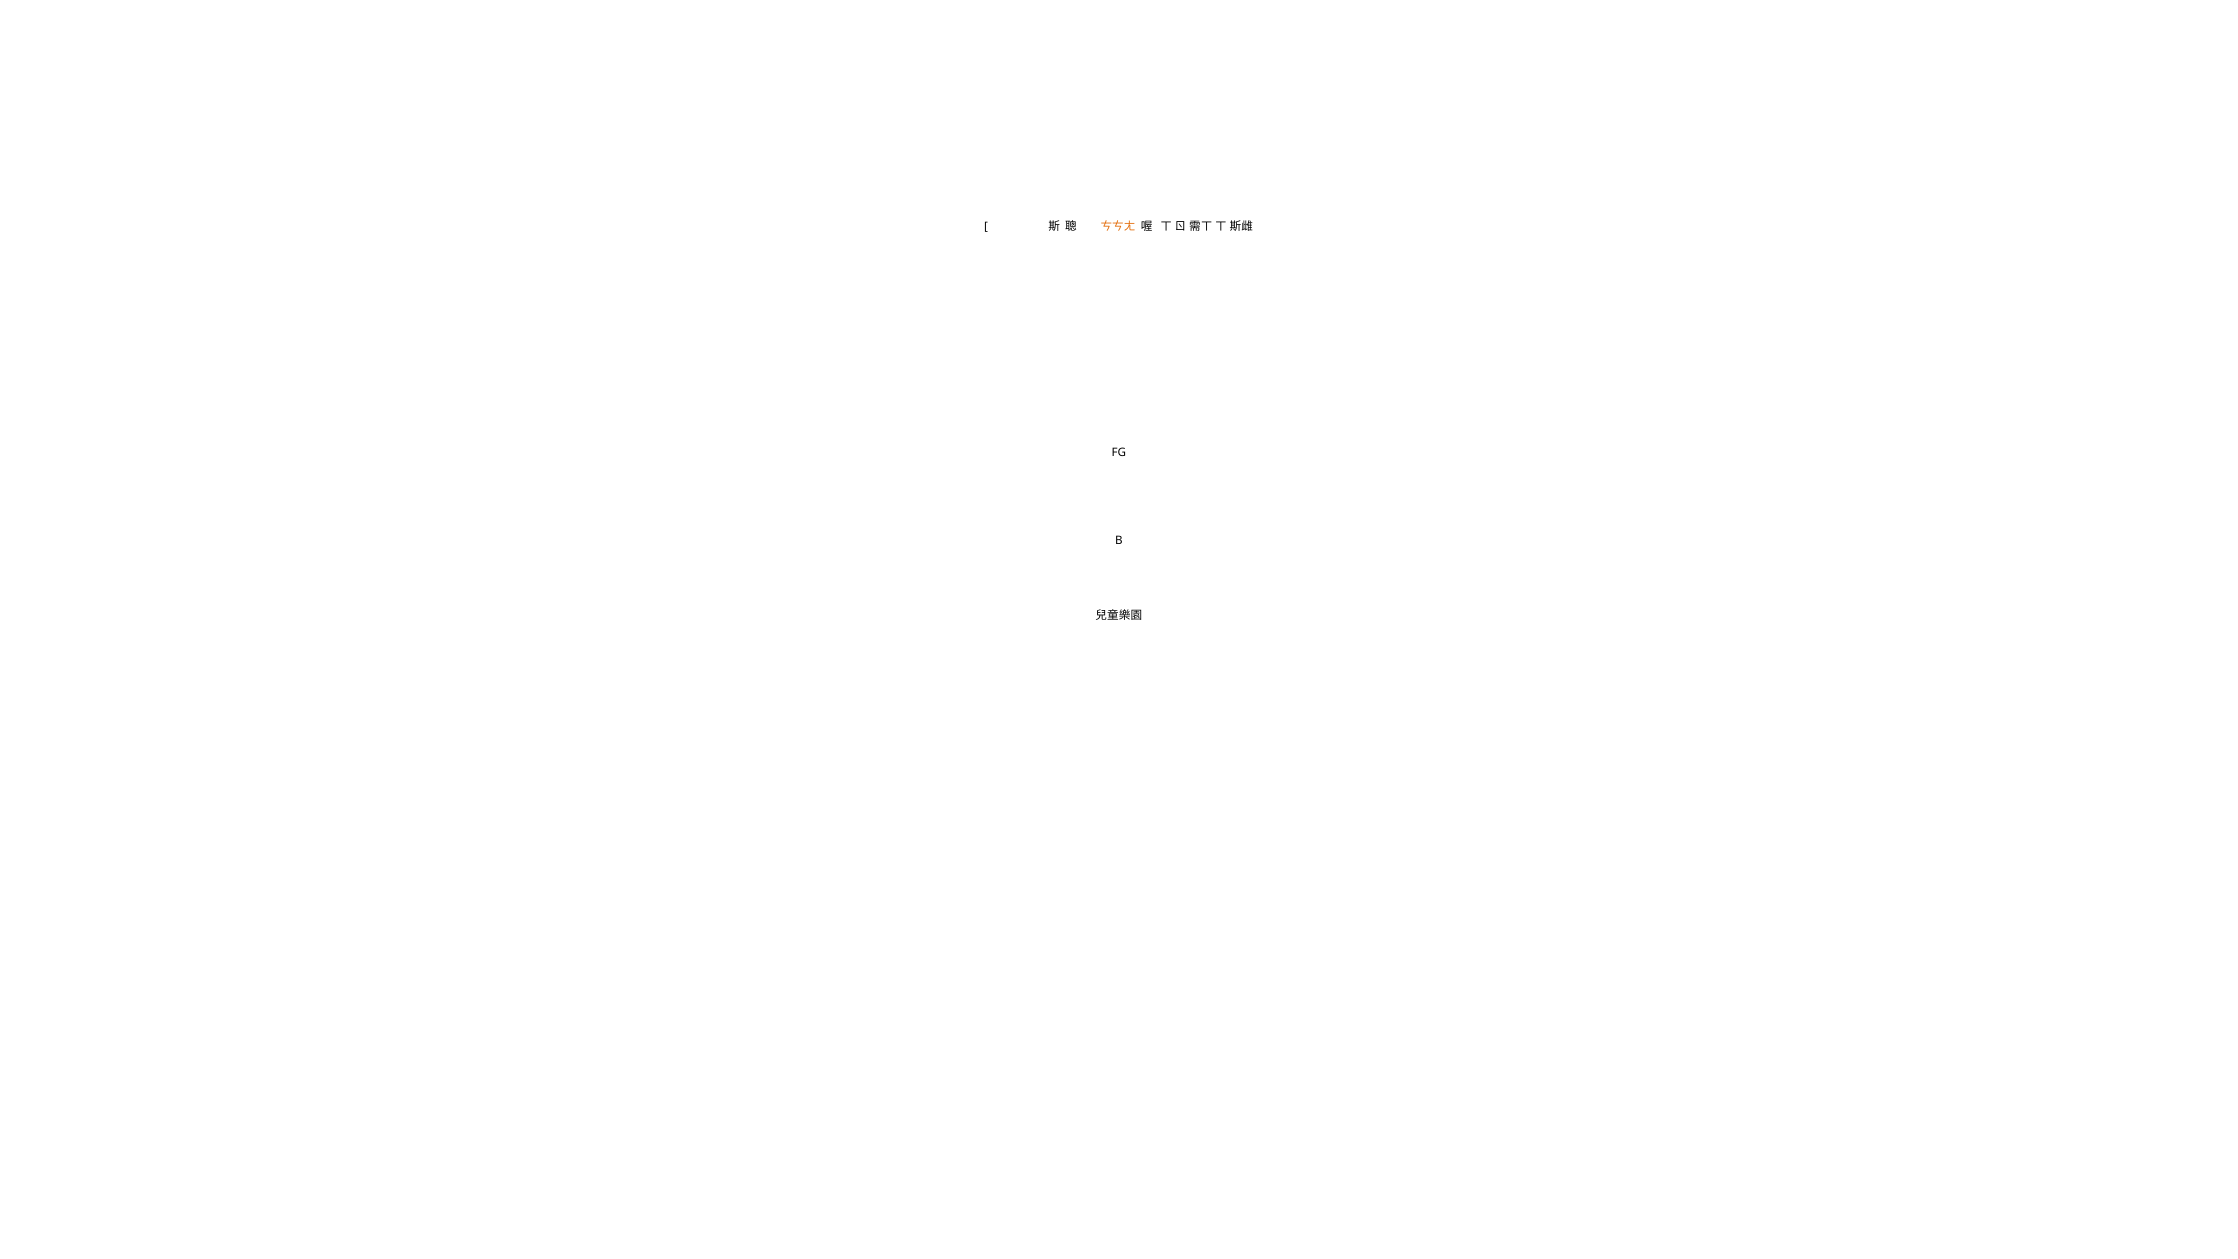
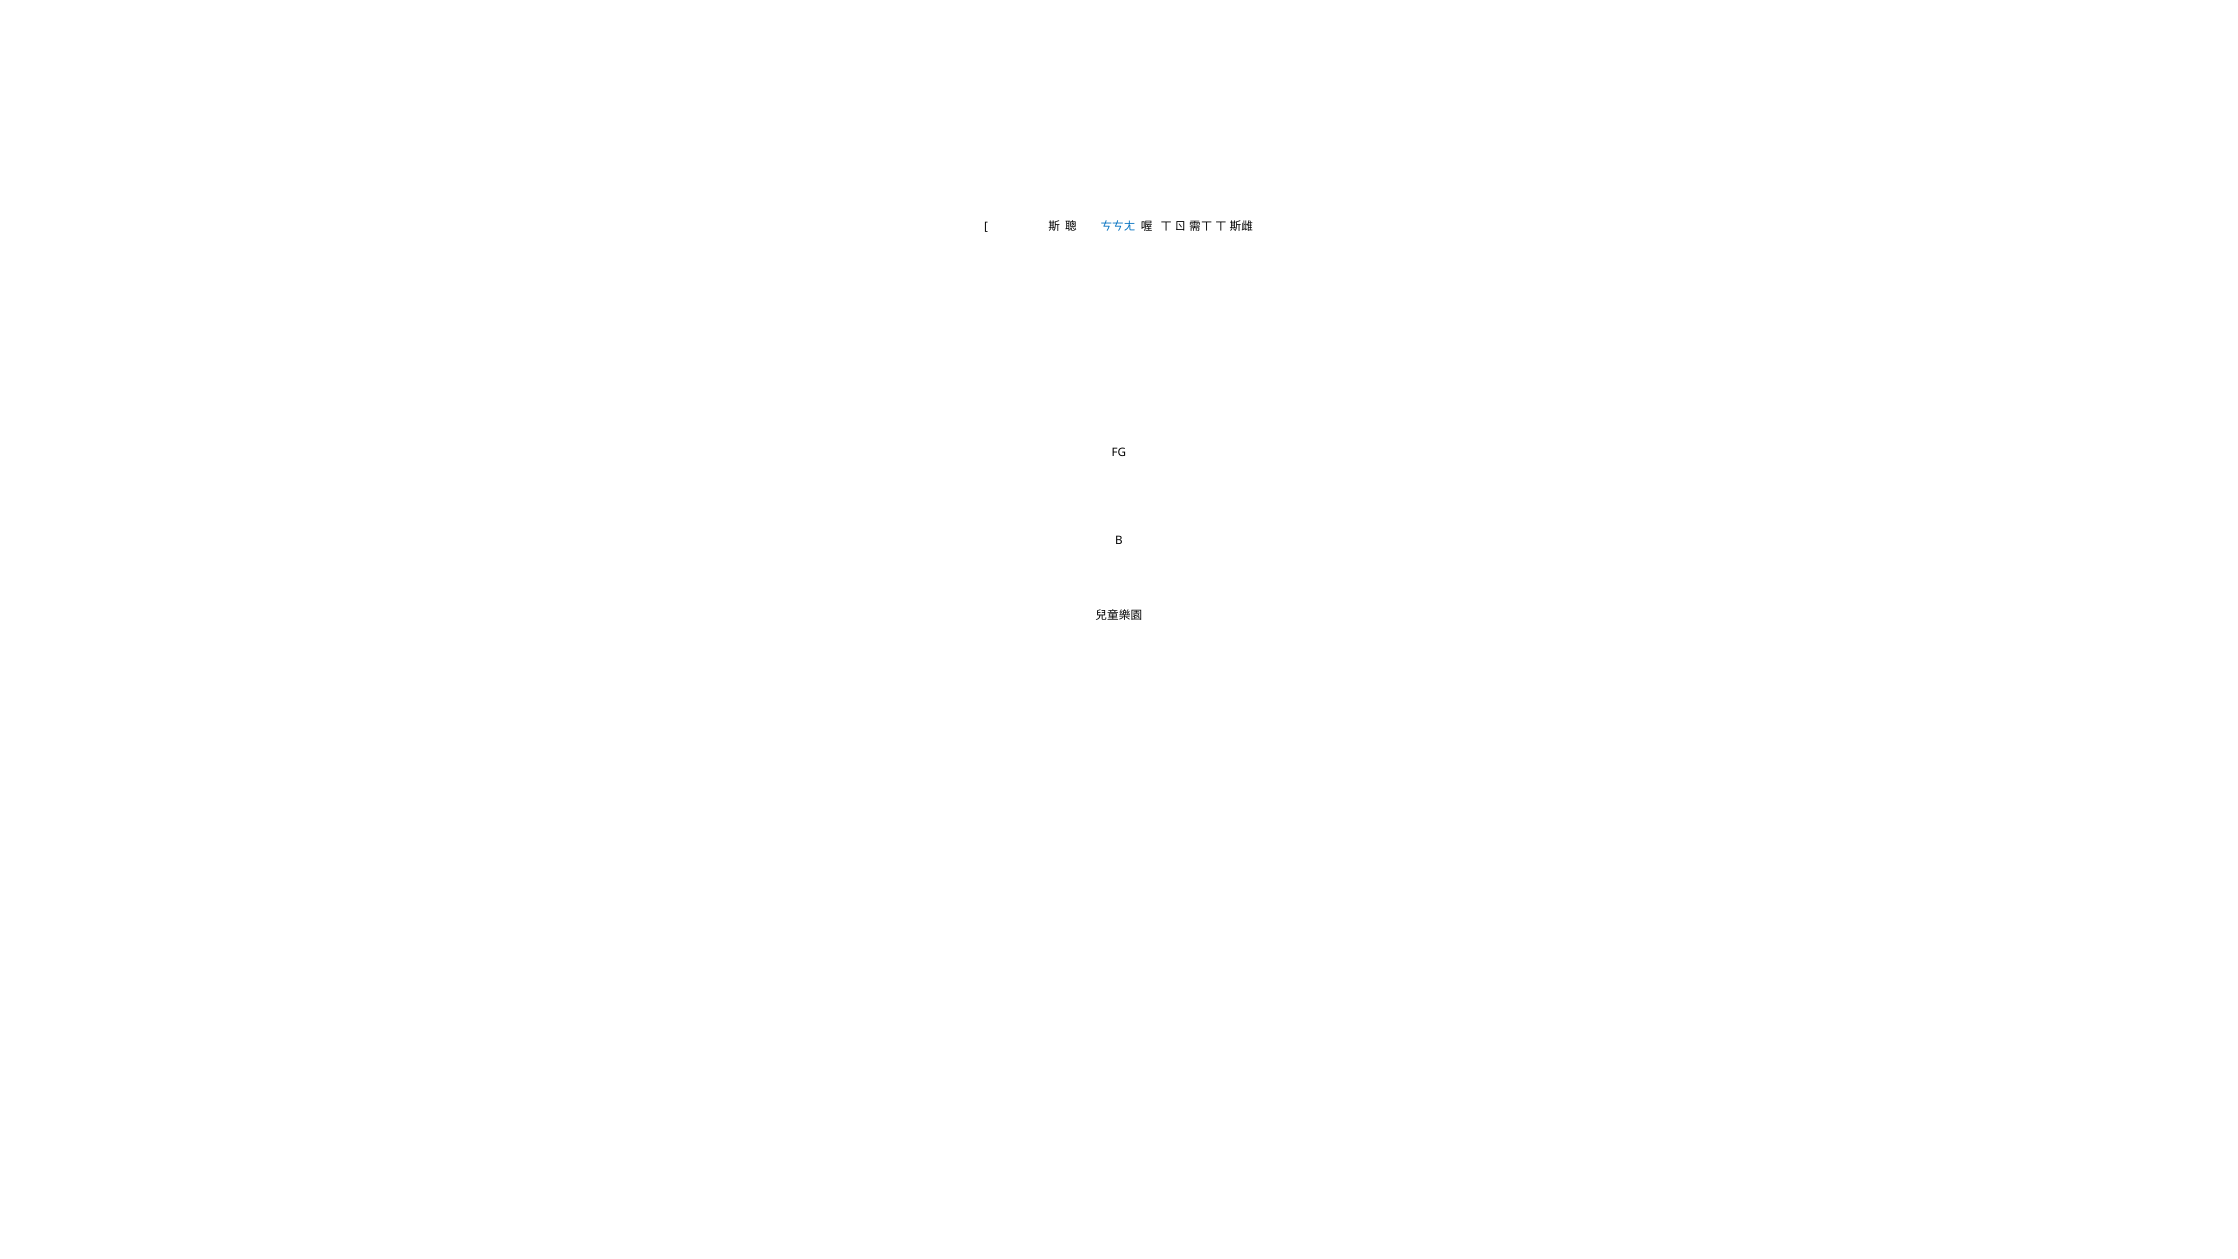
ㄘㄘㄤ colour: orange -> blue
